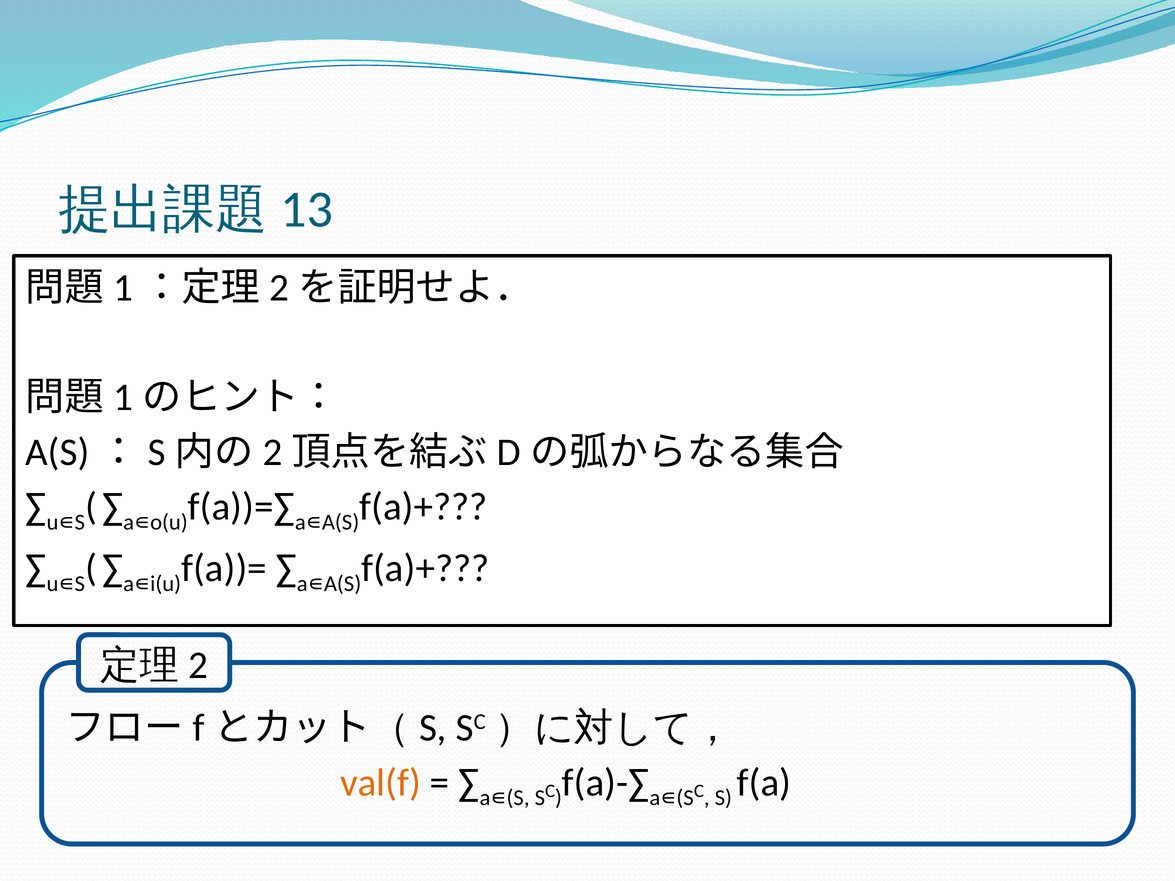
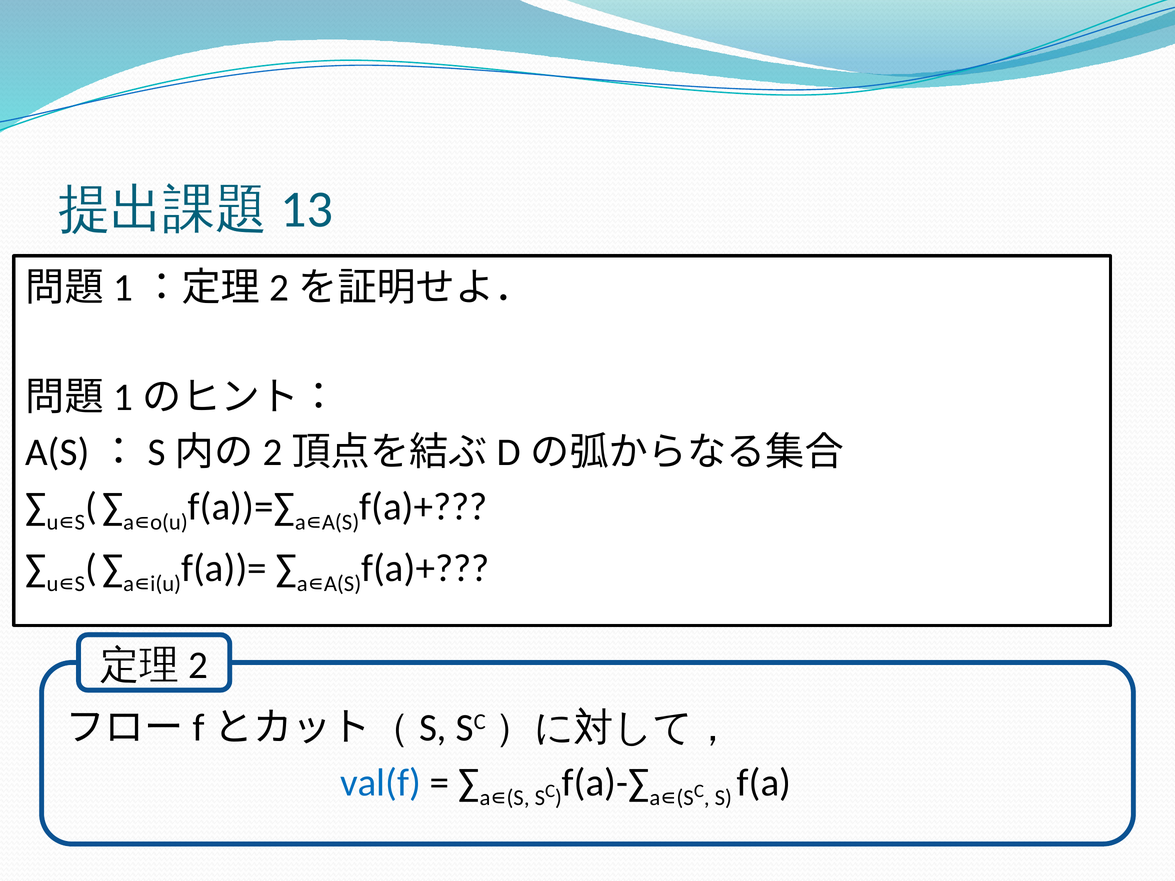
val(f colour: orange -> blue
